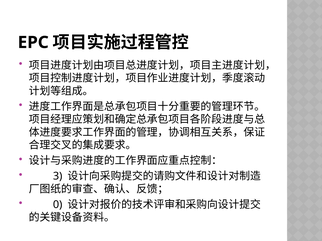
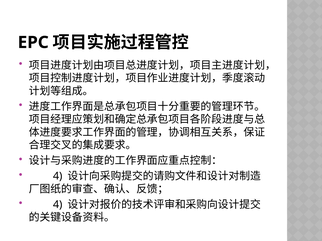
3 at (58, 177): 3 -> 4
0 at (58, 205): 0 -> 4
